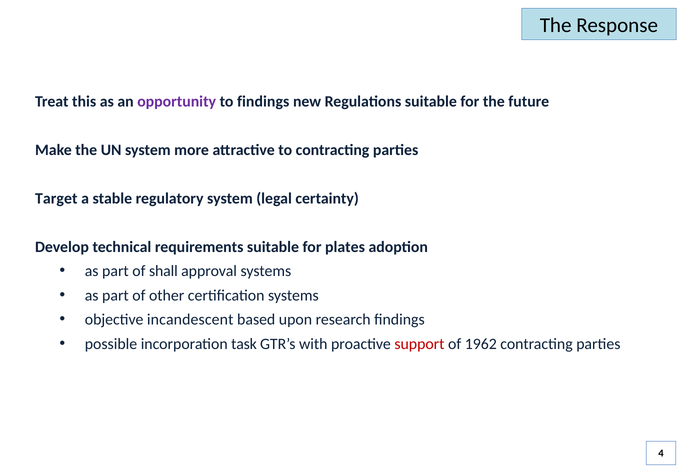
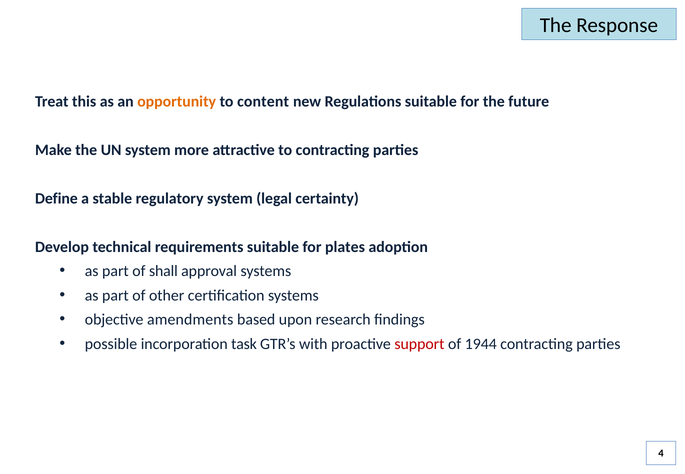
opportunity colour: purple -> orange
to findings: findings -> content
Target: Target -> Define
incandescent: incandescent -> amendments
1962: 1962 -> 1944
